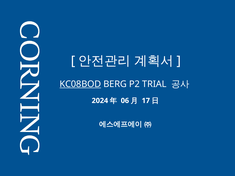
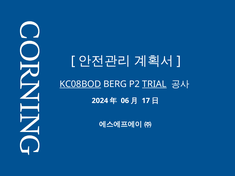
TRIAL underline: none -> present
